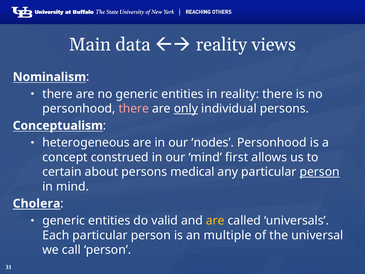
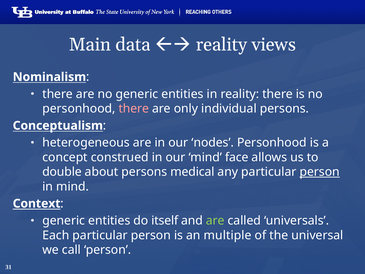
only underline: present -> none
first: first -> face
certain: certain -> double
Cholera: Cholera -> Context
valid: valid -> itself
are at (215, 220) colour: yellow -> light green
